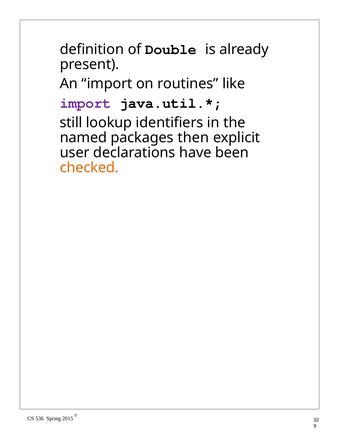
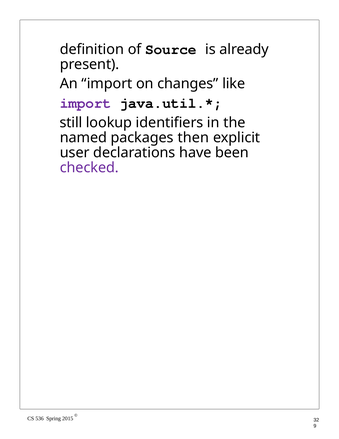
Double: Double -> Source
routines: routines -> changes
checked colour: orange -> purple
